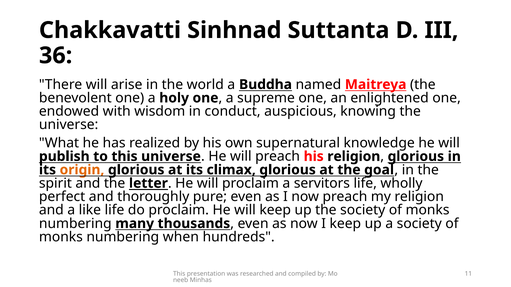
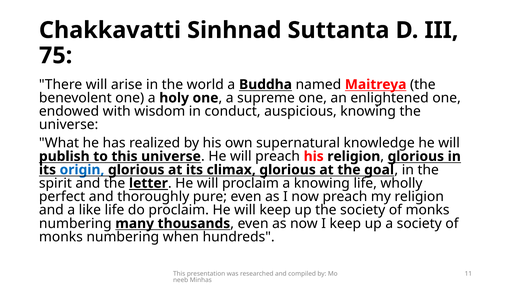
36: 36 -> 75
origin colour: orange -> blue
a servitors: servitors -> knowing
